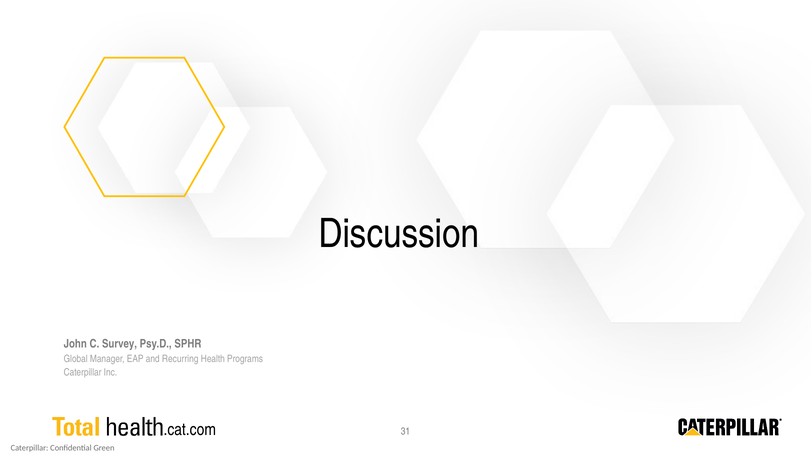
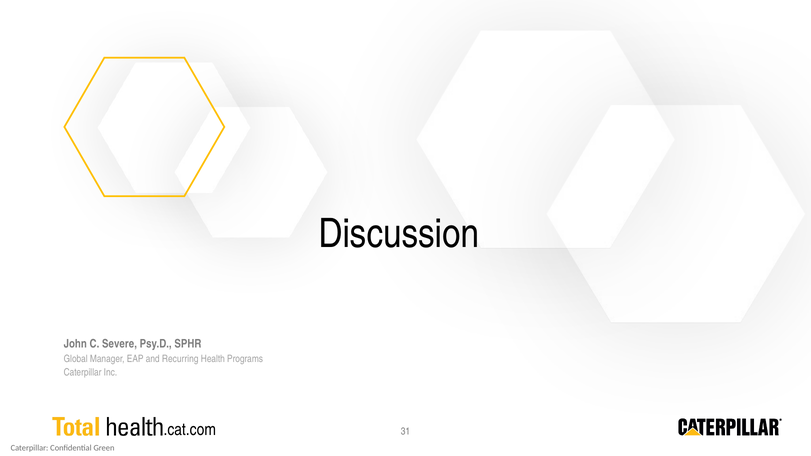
Survey: Survey -> Severe
